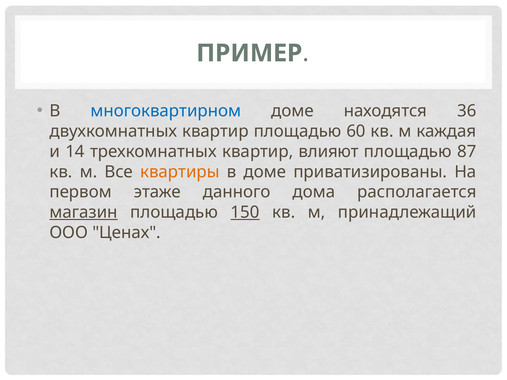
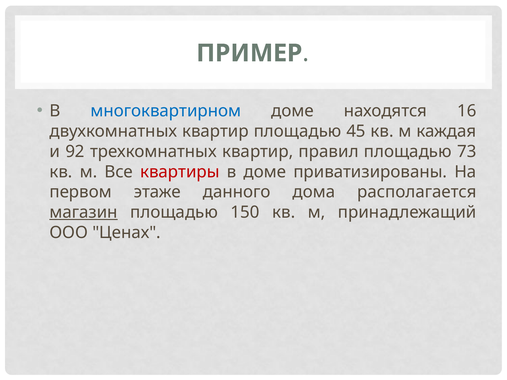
36: 36 -> 16
60: 60 -> 45
14: 14 -> 92
влияют: влияют -> правил
87: 87 -> 73
квартиры colour: orange -> red
150 underline: present -> none
